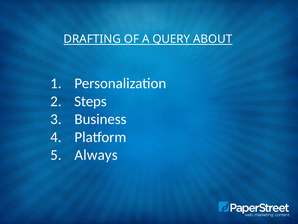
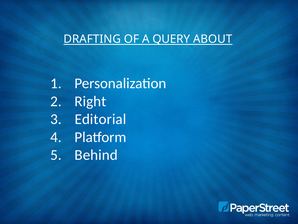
Steps: Steps -> Right
Business: Business -> Editorial
Always: Always -> Behind
